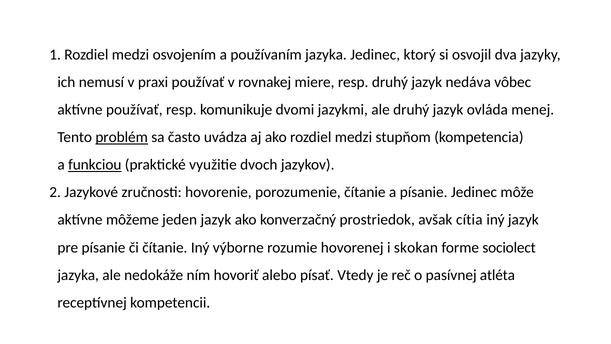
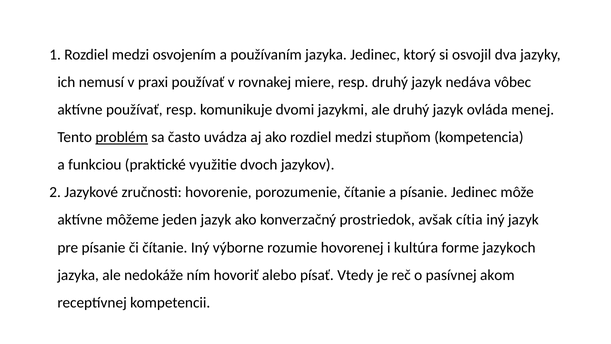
funkciou underline: present -> none
skokan: skokan -> kultúra
sociolect: sociolect -> jazykoch
atléta: atléta -> akom
